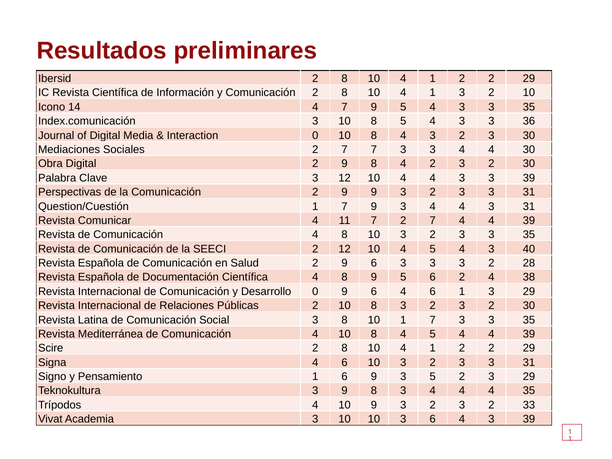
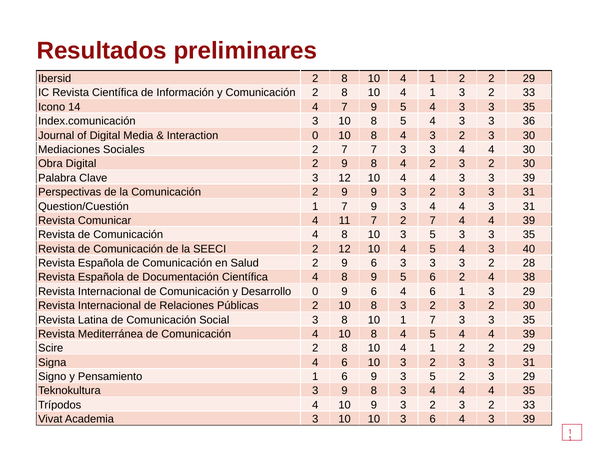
1 3 2 10: 10 -> 33
8 10 3 2: 2 -> 5
